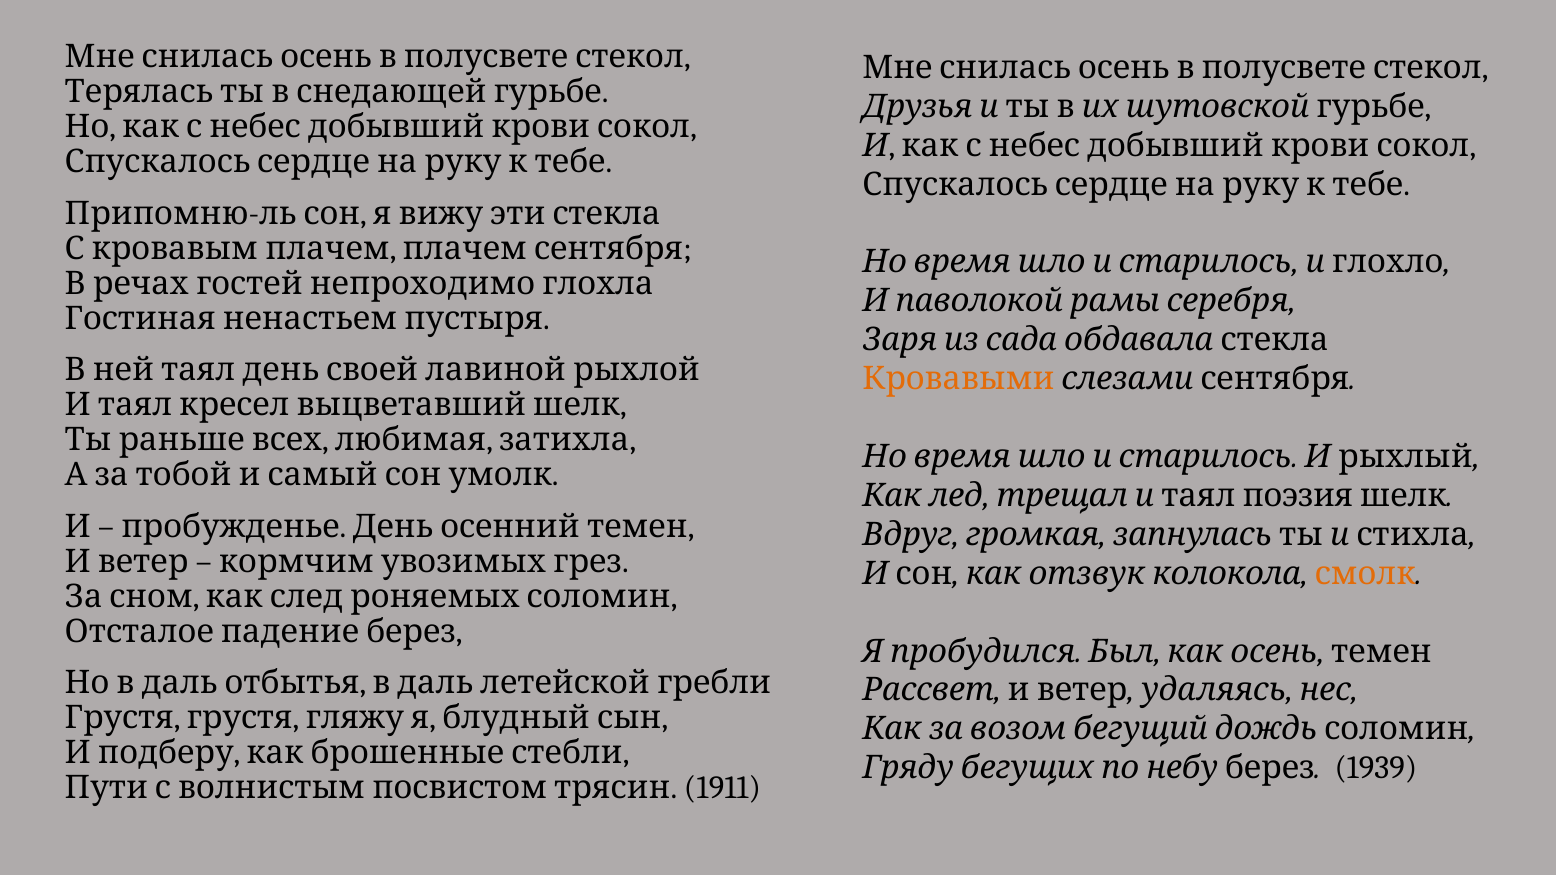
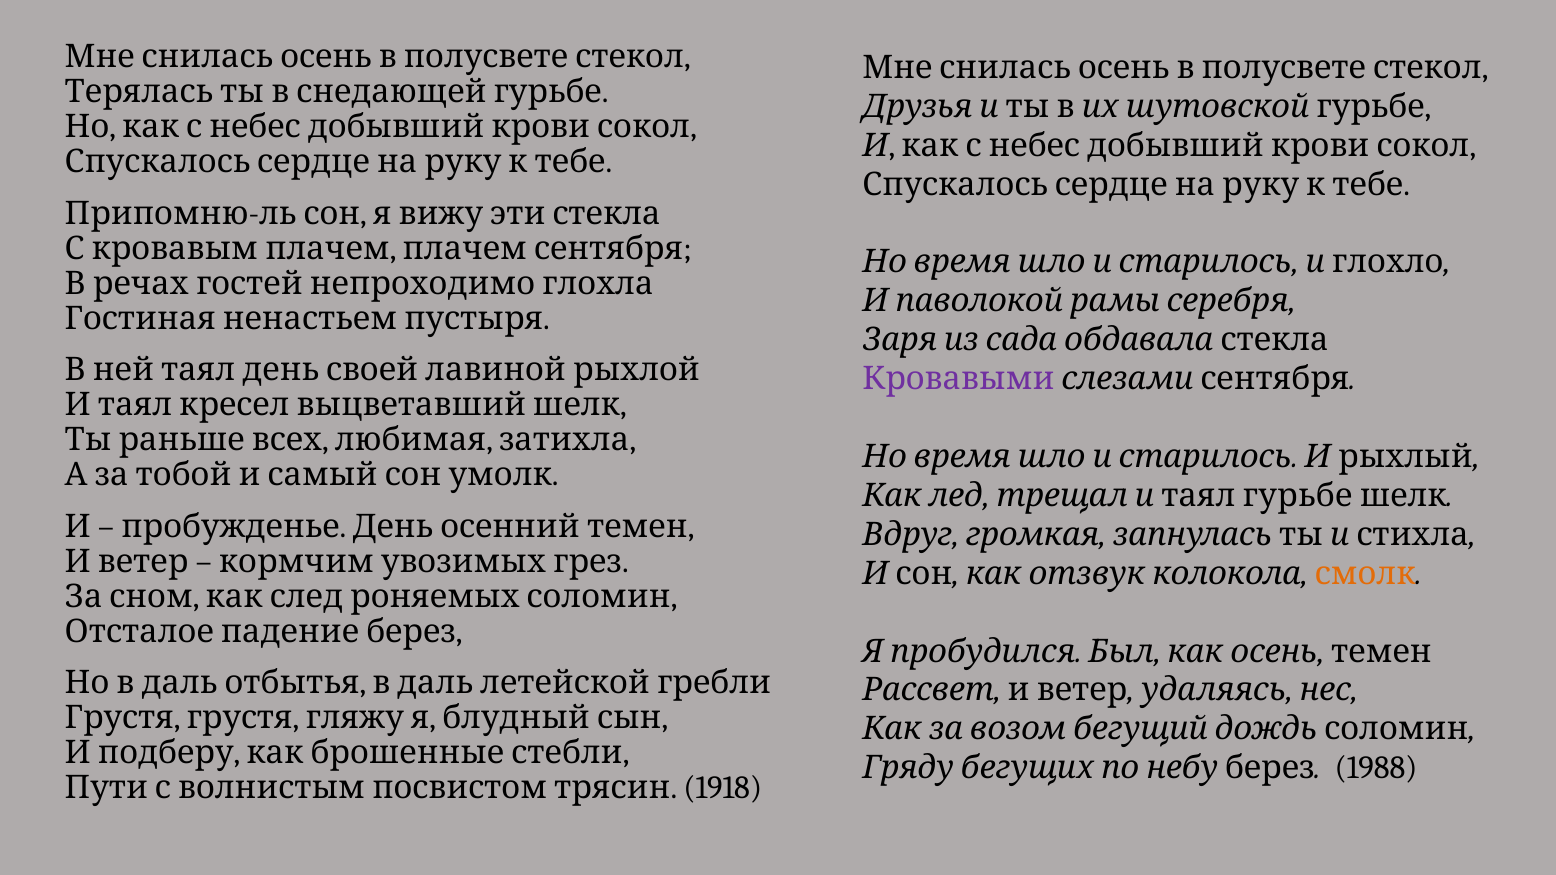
Кровавыми colour: orange -> purple
поэзия at (1298, 496): поэзия -> гурьбе
1939: 1939 -> 1988
1911: 1911 -> 1918
